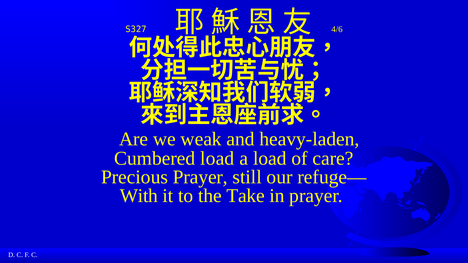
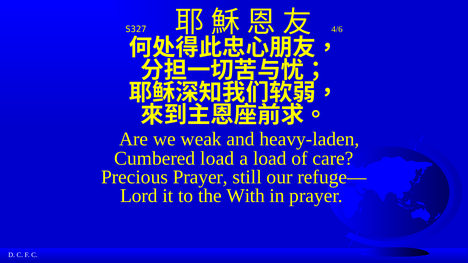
With: With -> Lord
Take: Take -> With
